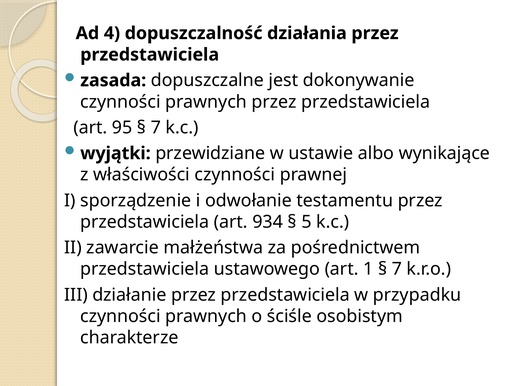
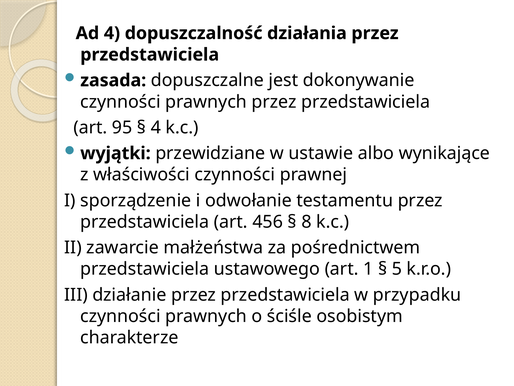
7 at (156, 127): 7 -> 4
934: 934 -> 456
5: 5 -> 8
7 at (397, 269): 7 -> 5
